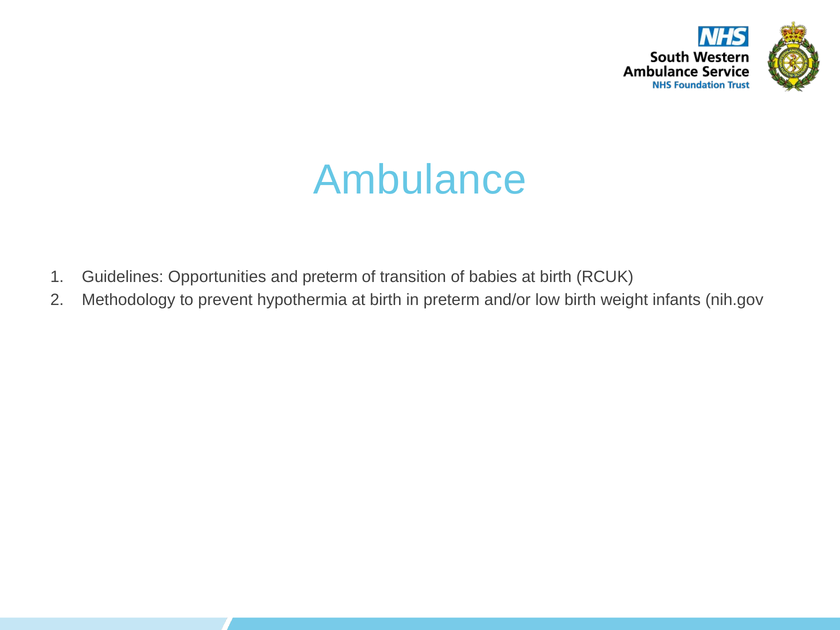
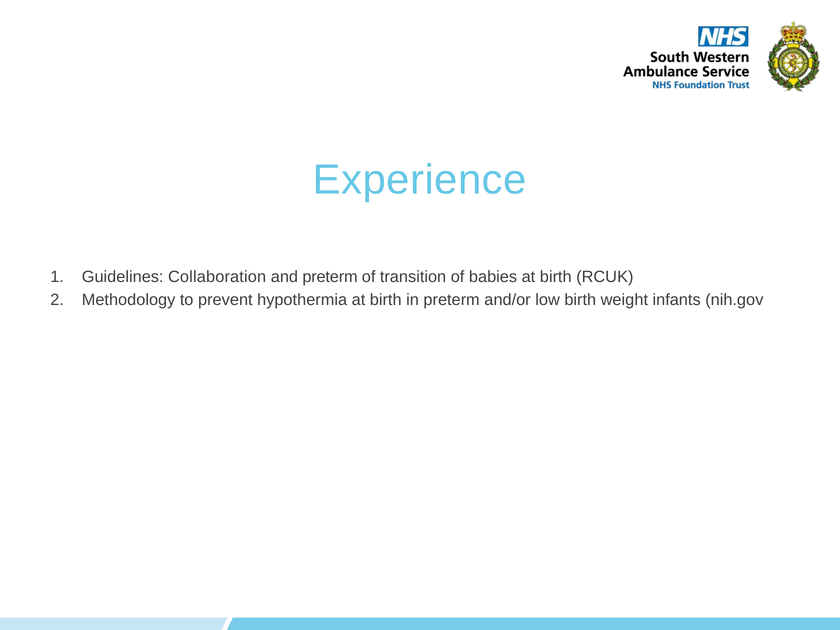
Ambulance: Ambulance -> Experience
Opportunities: Opportunities -> Collaboration
